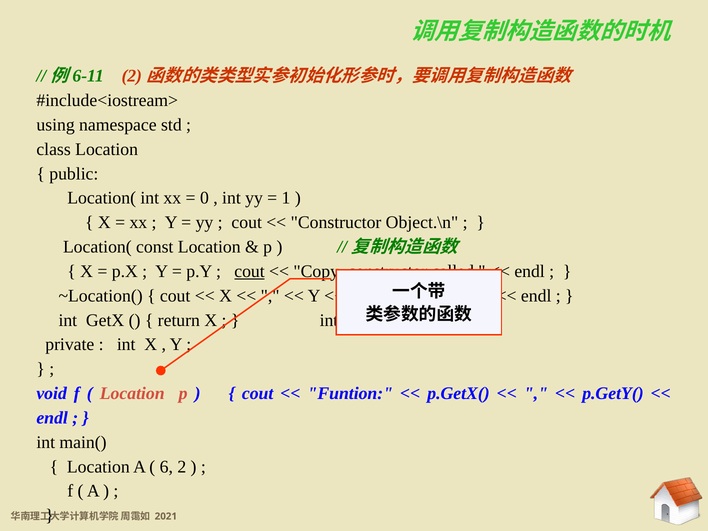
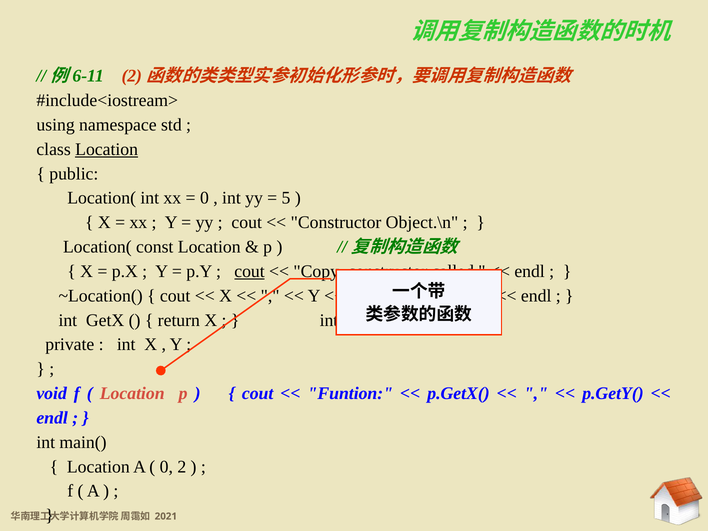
Location at (107, 149) underline: none -> present
1: 1 -> 5
6 at (166, 467): 6 -> 0
